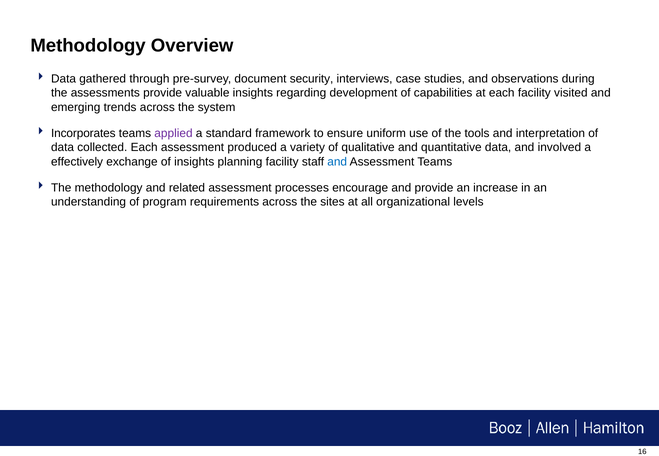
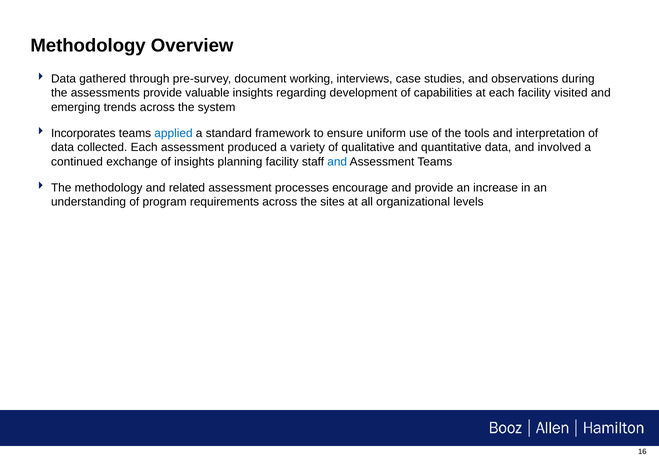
security: security -> working
applied colour: purple -> blue
effectively: effectively -> continued
